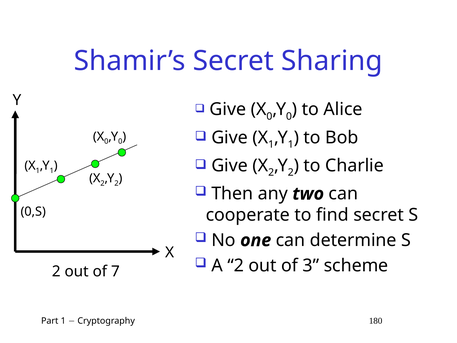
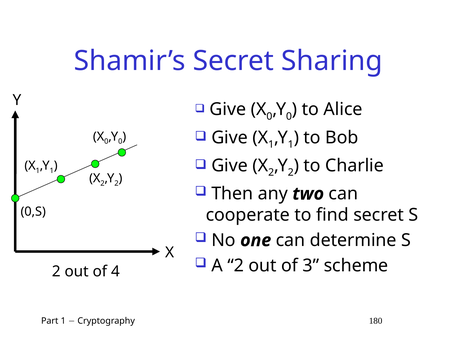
7: 7 -> 4
